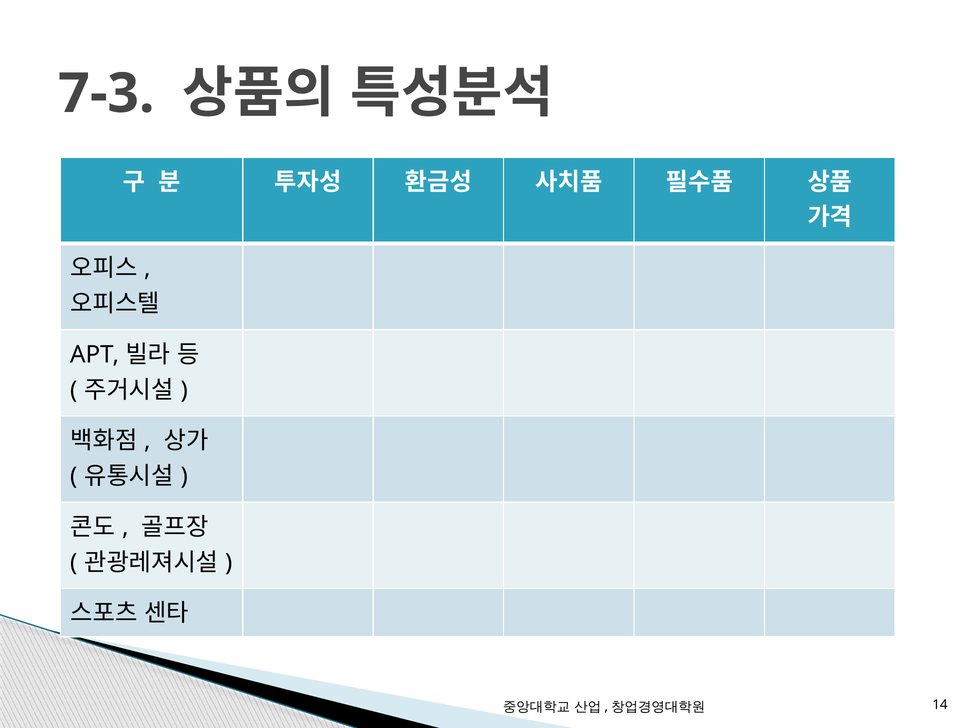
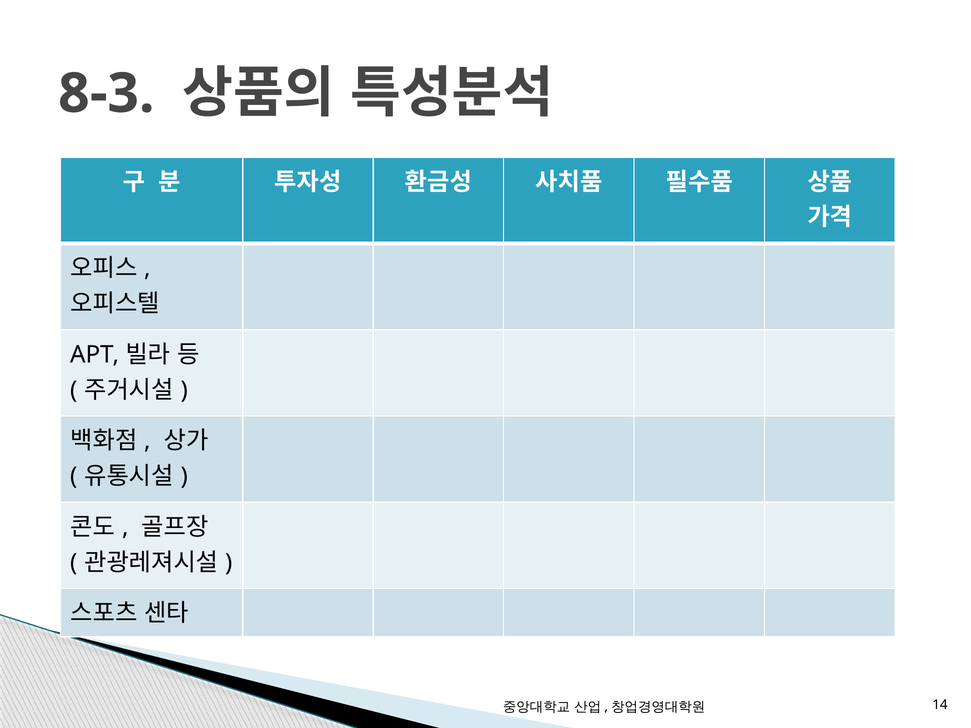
7-3: 7-3 -> 8-3
